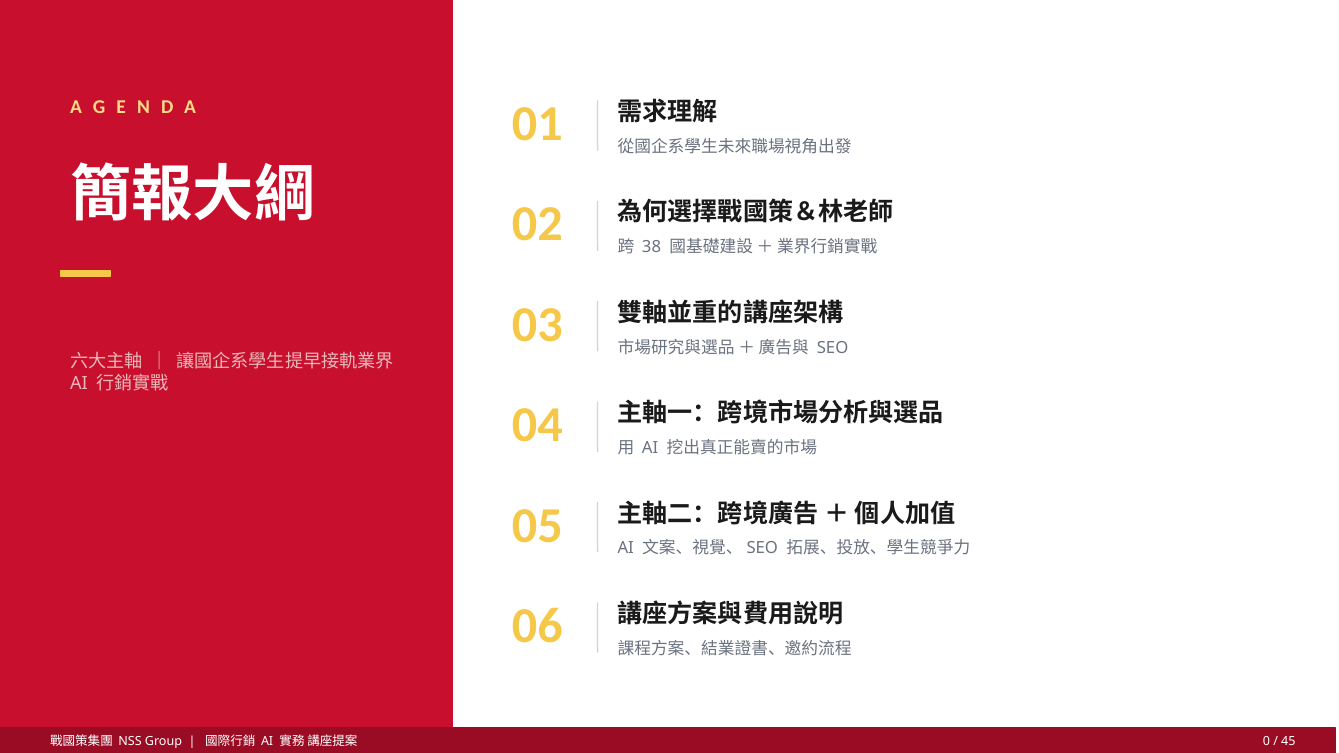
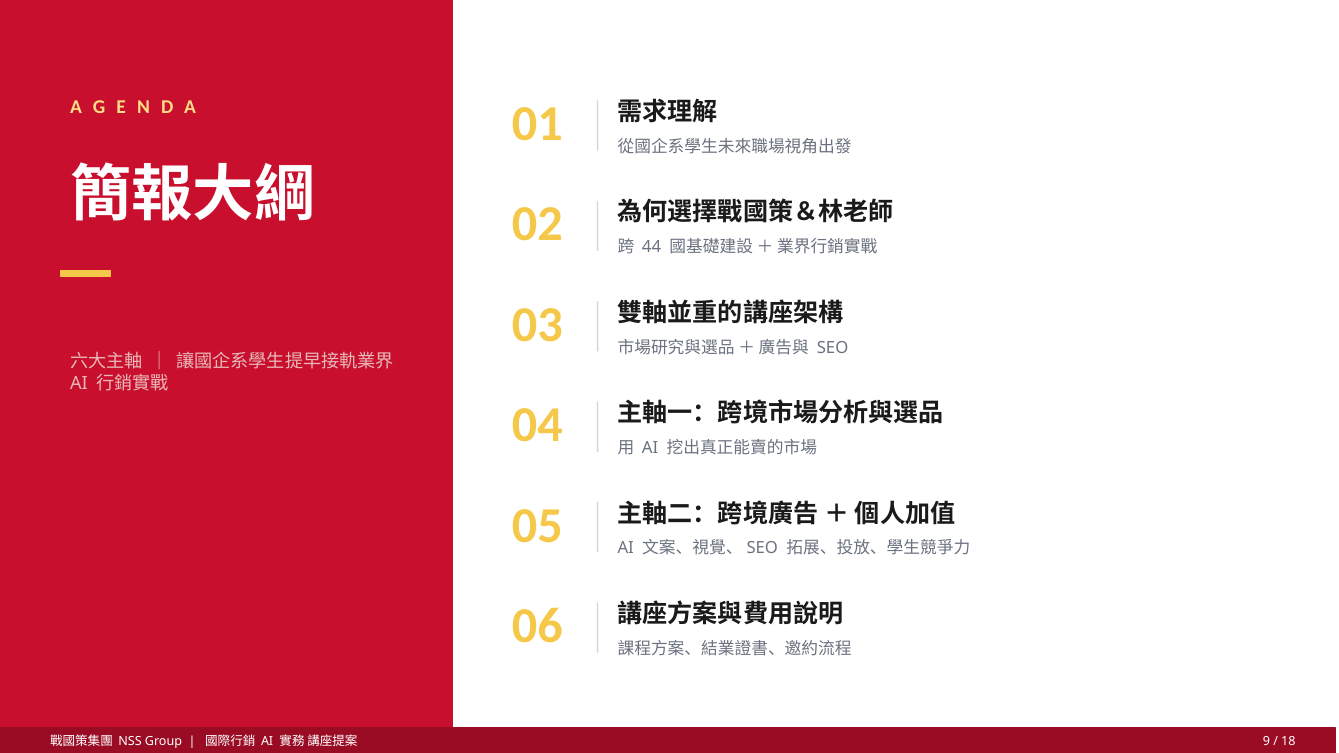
38: 38 -> 44
0: 0 -> 9
45: 45 -> 18
